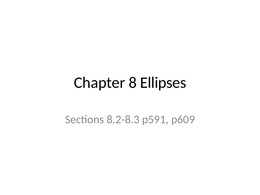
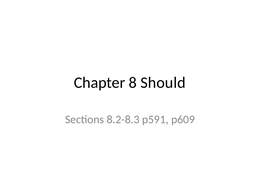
Ellipses: Ellipses -> Should
